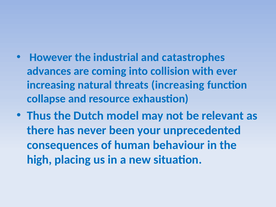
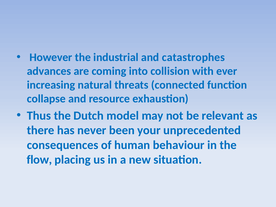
threats increasing: increasing -> connected
high: high -> flow
